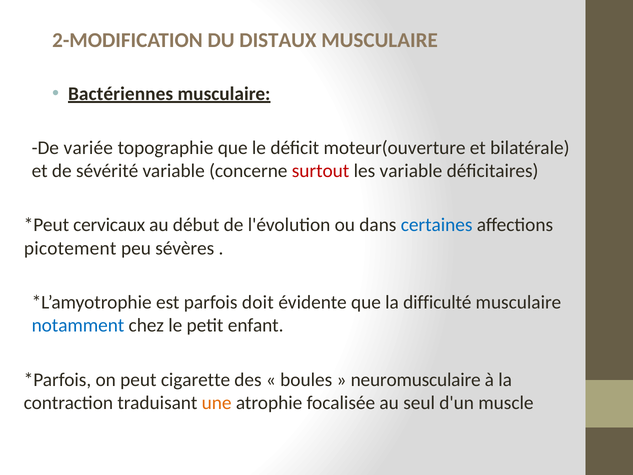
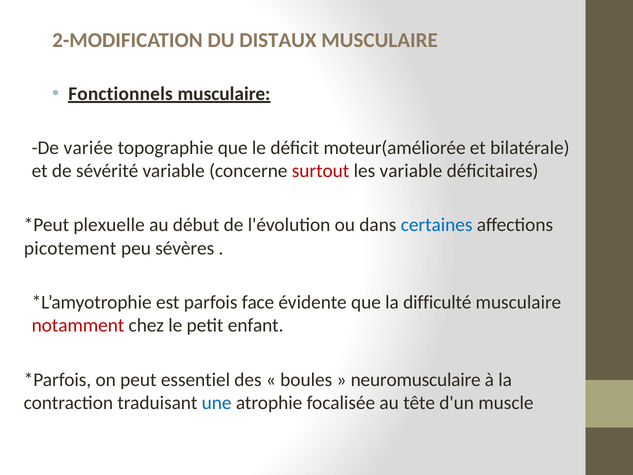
Bactériennes: Bactériennes -> Fonctionnels
moteur(ouverture: moteur(ouverture -> moteur(améliorée
cervicaux: cervicaux -> plexuelle
doit: doit -> face
notamment colour: blue -> red
cigarette: cigarette -> essentiel
une colour: orange -> blue
seul: seul -> tête
